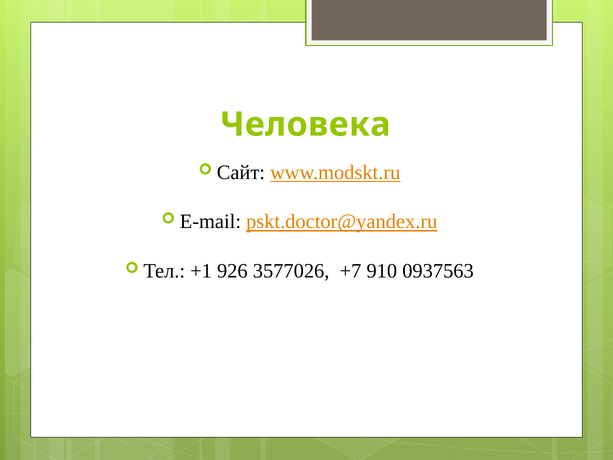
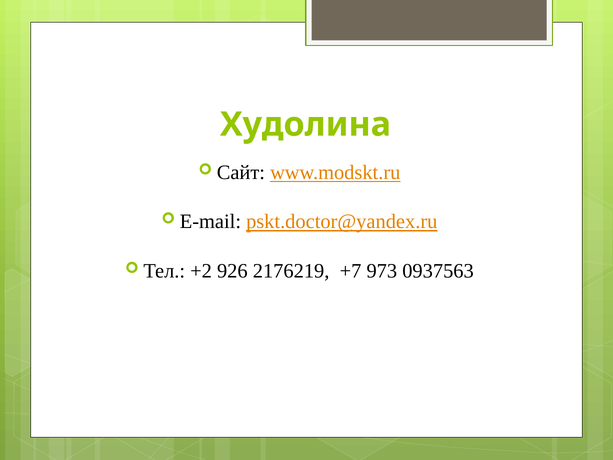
Человека: Человека -> Худолина
+1: +1 -> +2
3577026: 3577026 -> 2176219
910: 910 -> 973
